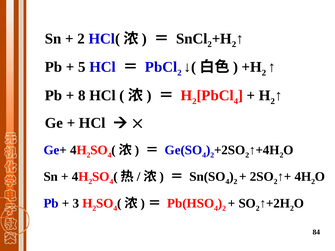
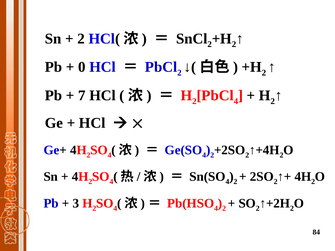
5: 5 -> 0
8: 8 -> 7
